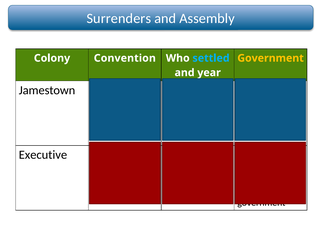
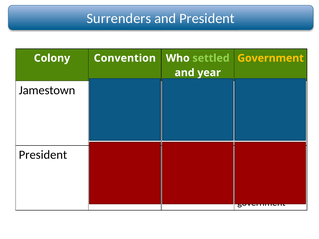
and Assembly: Assembly -> President
settled colour: light blue -> light green
Executive at (43, 155): Executive -> President
